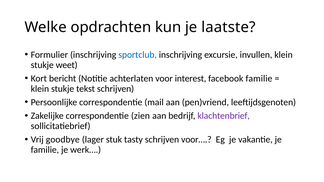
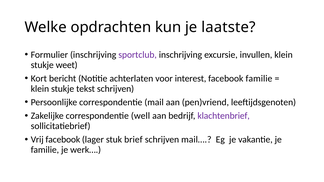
sportclub colour: blue -> purple
zien: zien -> well
Vrij goodbye: goodbye -> facebook
tasty: tasty -> brief
voor…: voor… -> mail…
